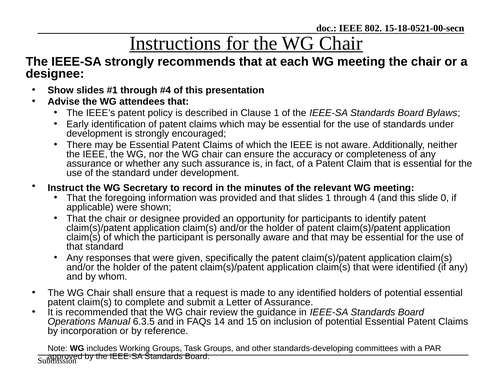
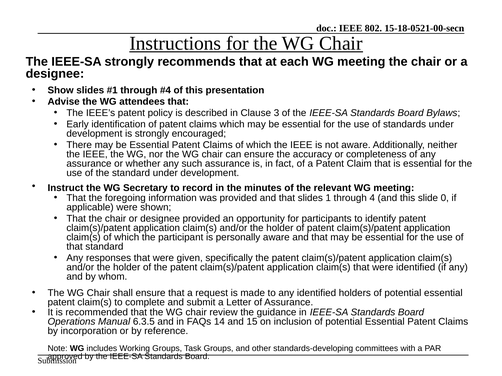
Clause 1: 1 -> 3
